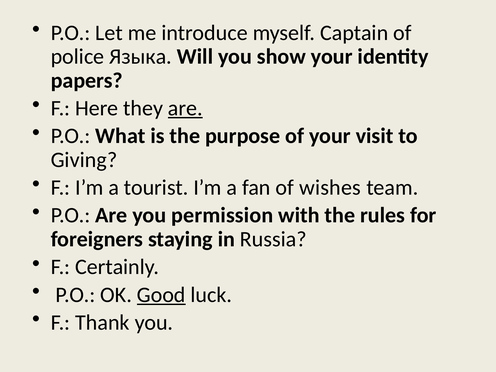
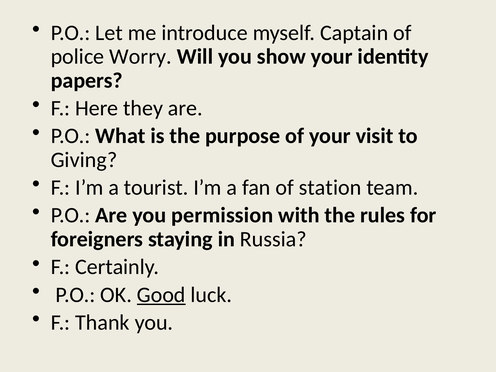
Языка: Языка -> Worry
are at (185, 108) underline: present -> none
wishes: wishes -> station
